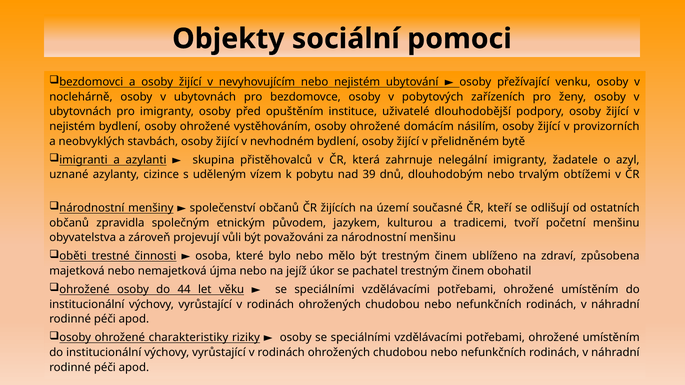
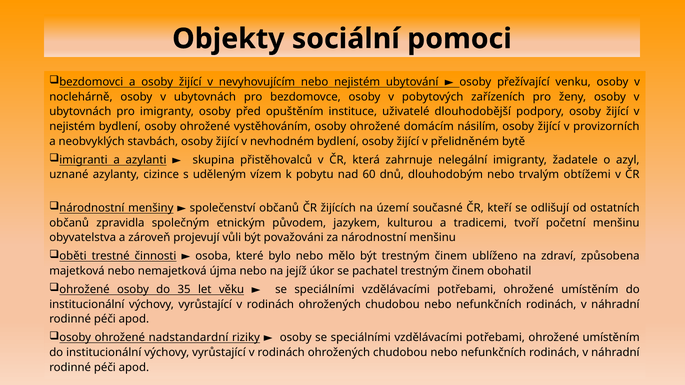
39: 39 -> 60
44: 44 -> 35
charakteristiky: charakteristiky -> nadstandardní
